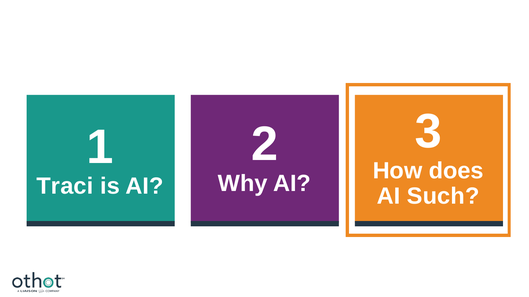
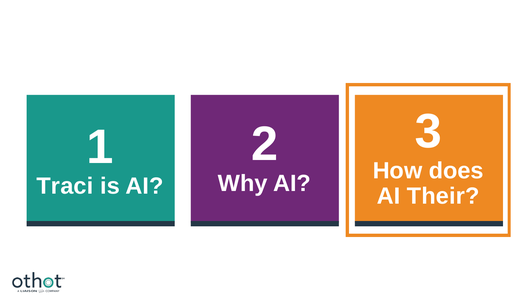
Such: Such -> Their
